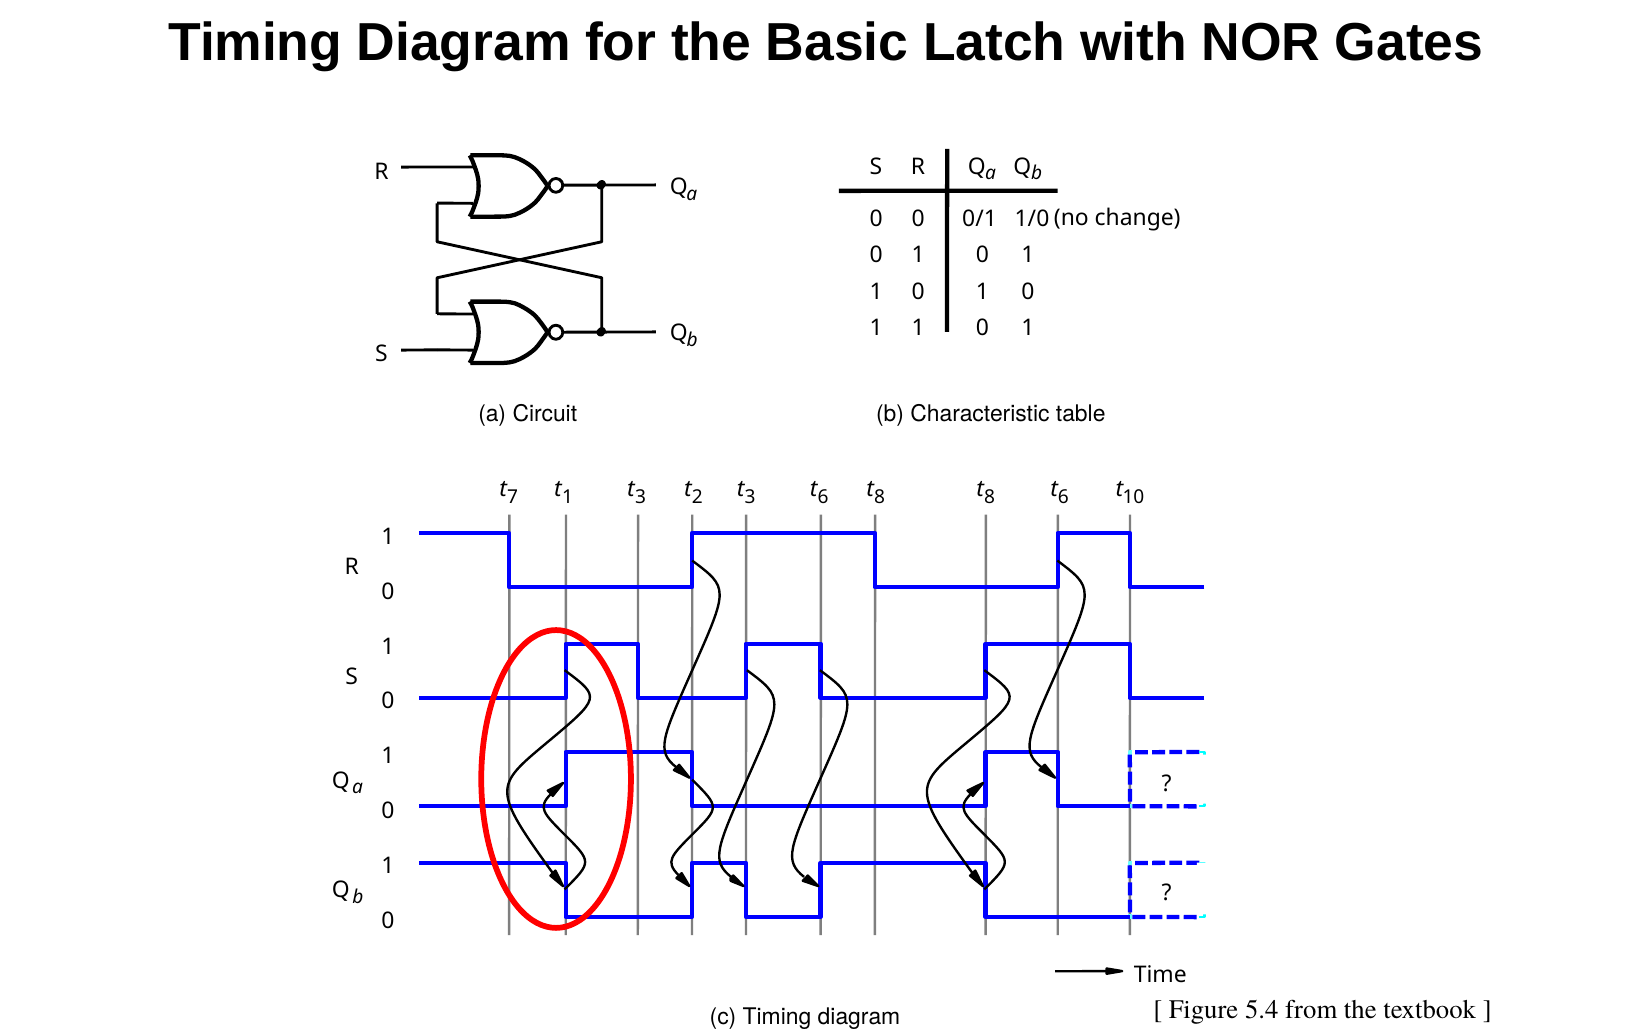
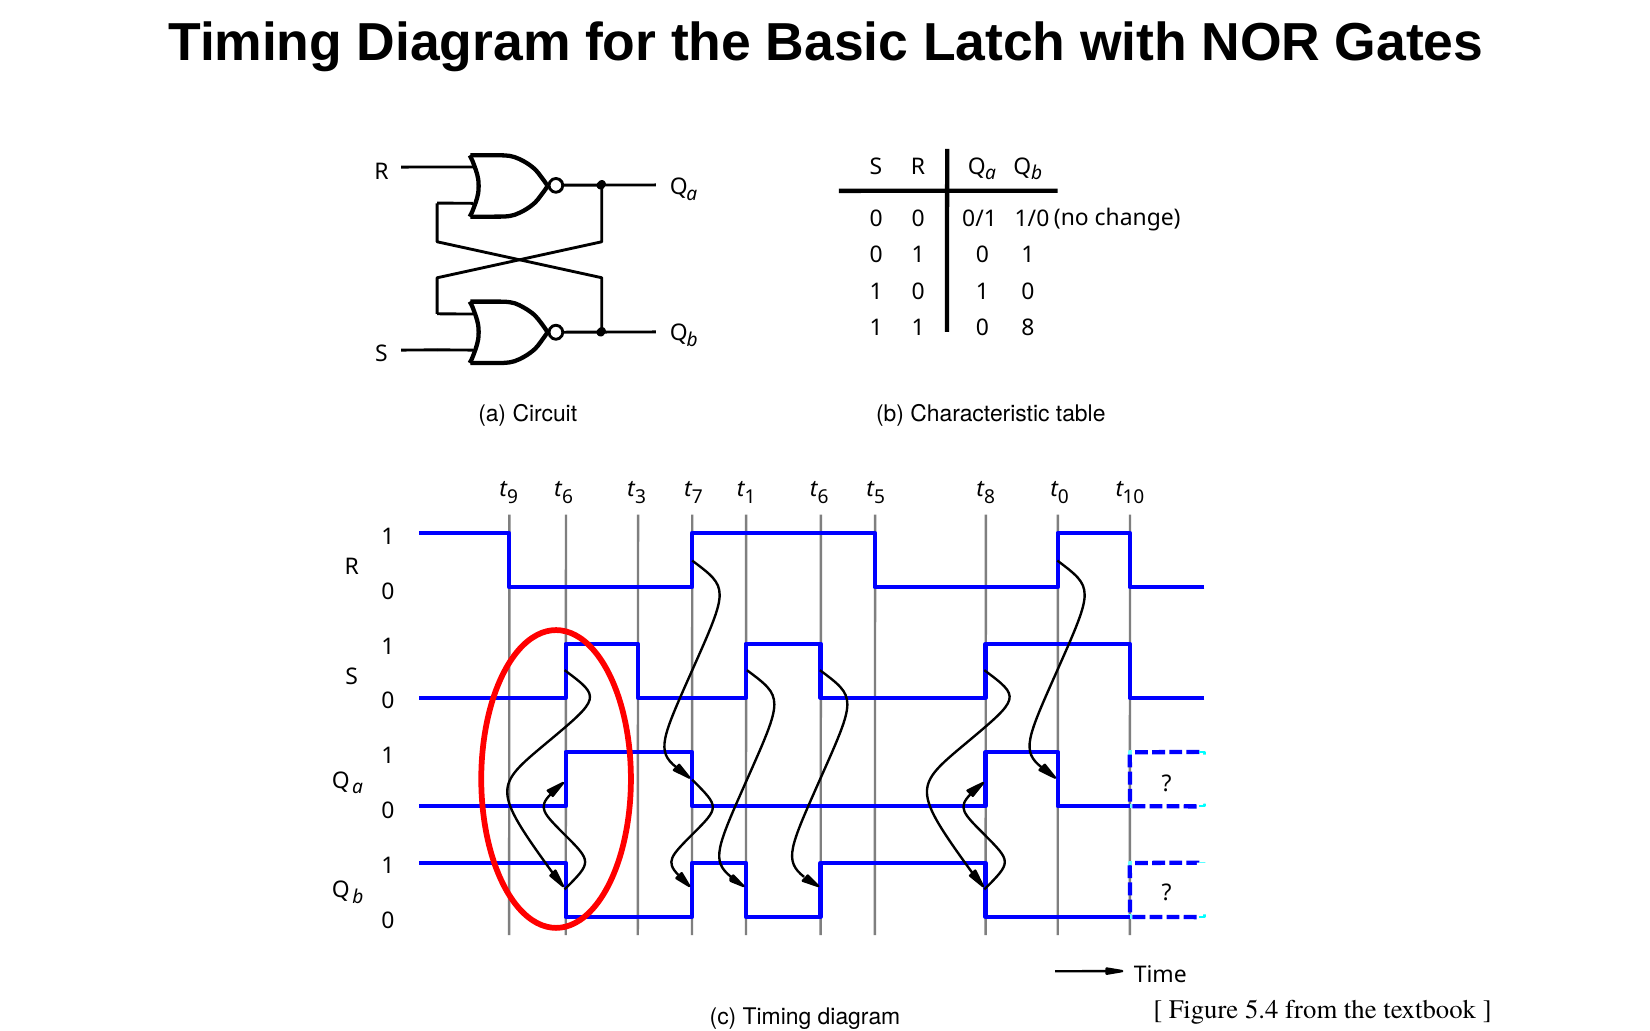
1 at (1028, 328): 1 -> 8
7: 7 -> 9
1 at (568, 498): 1 -> 6
2: 2 -> 7
3 at (750, 498): 3 -> 1
6 t 8: 8 -> 5
8 t 6: 6 -> 0
